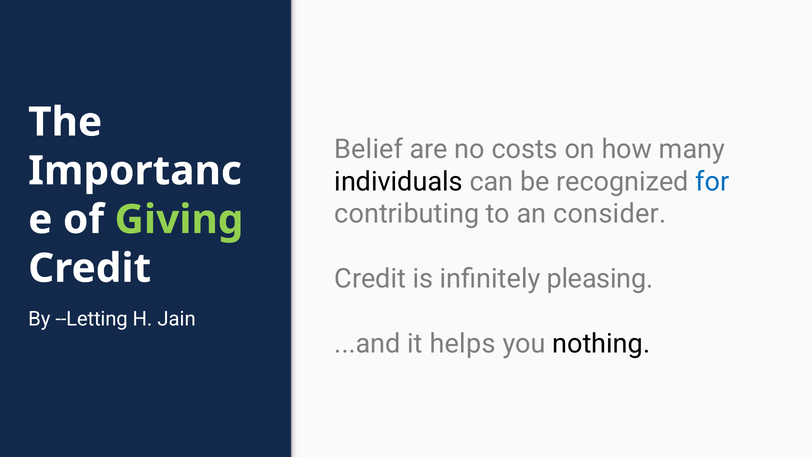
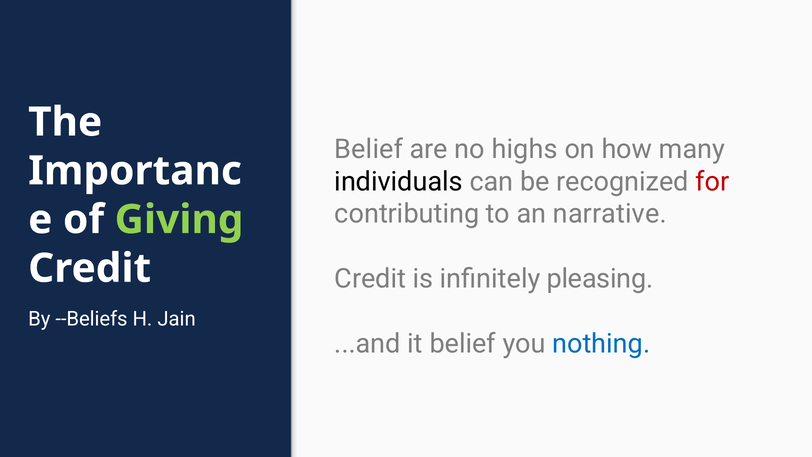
costs: costs -> highs
for colour: blue -> red
consider: consider -> narrative
--Letting: --Letting -> --Beliefs
it helps: helps -> belief
nothing colour: black -> blue
